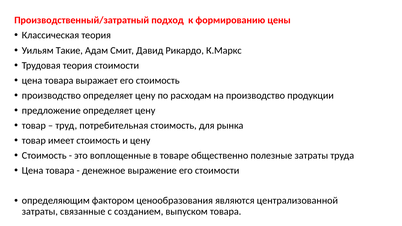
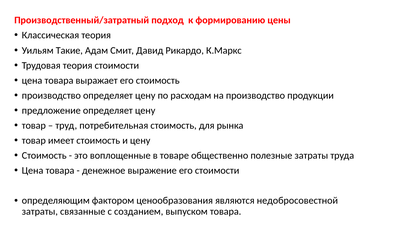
централизованной: централизованной -> недобросовестной
